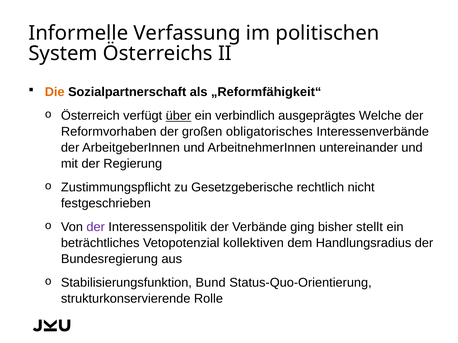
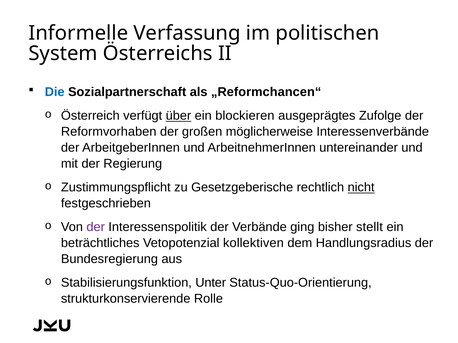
Die colour: orange -> blue
„Reformfähigkeit“: „Reformfähigkeit“ -> „Reformchancen“
verbindlich: verbindlich -> blockieren
Welche: Welche -> Zufolge
obligatorisches: obligatorisches -> möglicherweise
nicht underline: none -> present
Bund: Bund -> Unter
